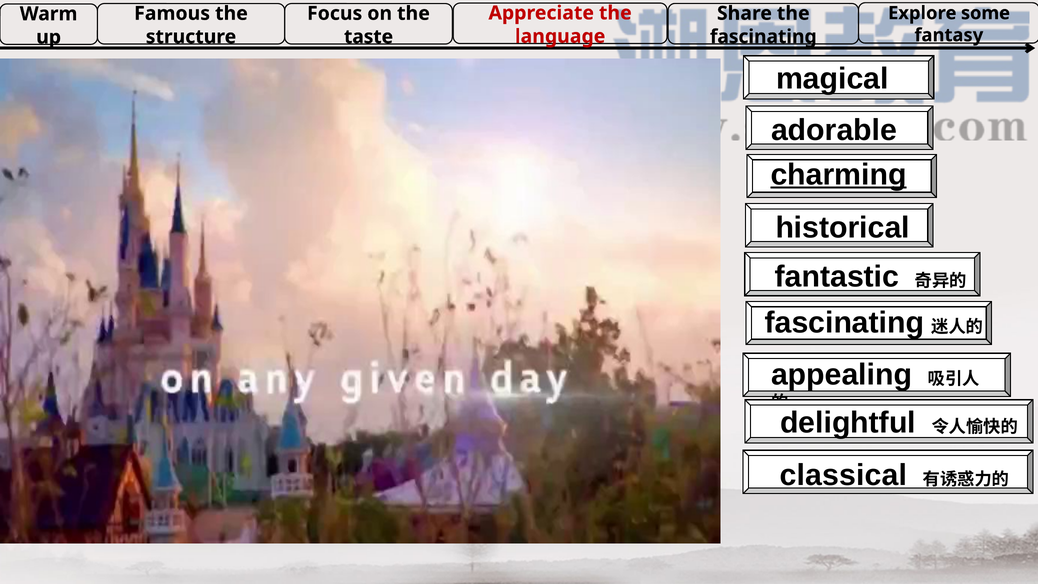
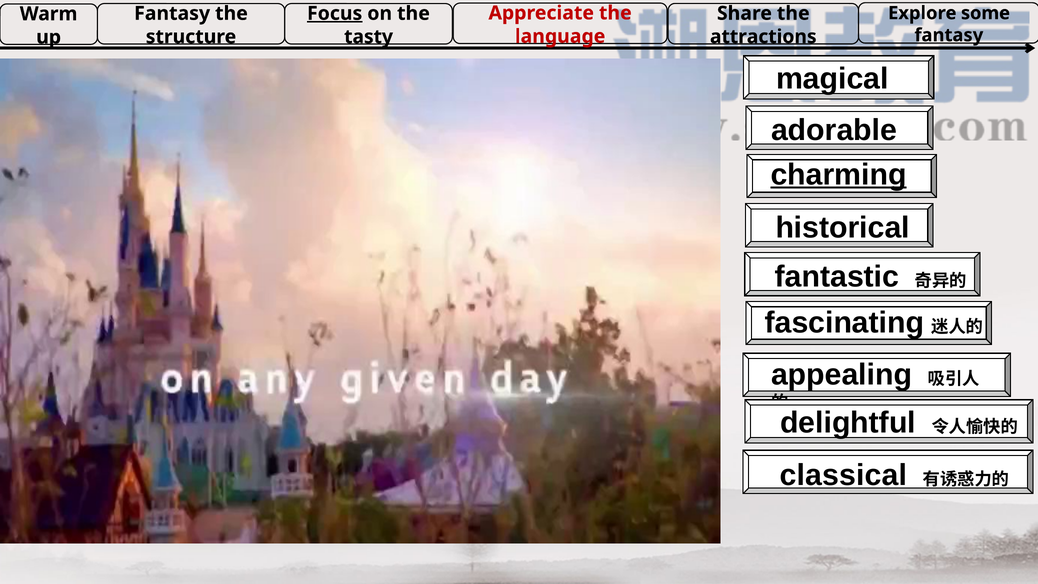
Famous at (172, 13): Famous -> Fantasy
Focus underline: none -> present
fascinating at (763, 37): fascinating -> attractions
taste: taste -> tasty
